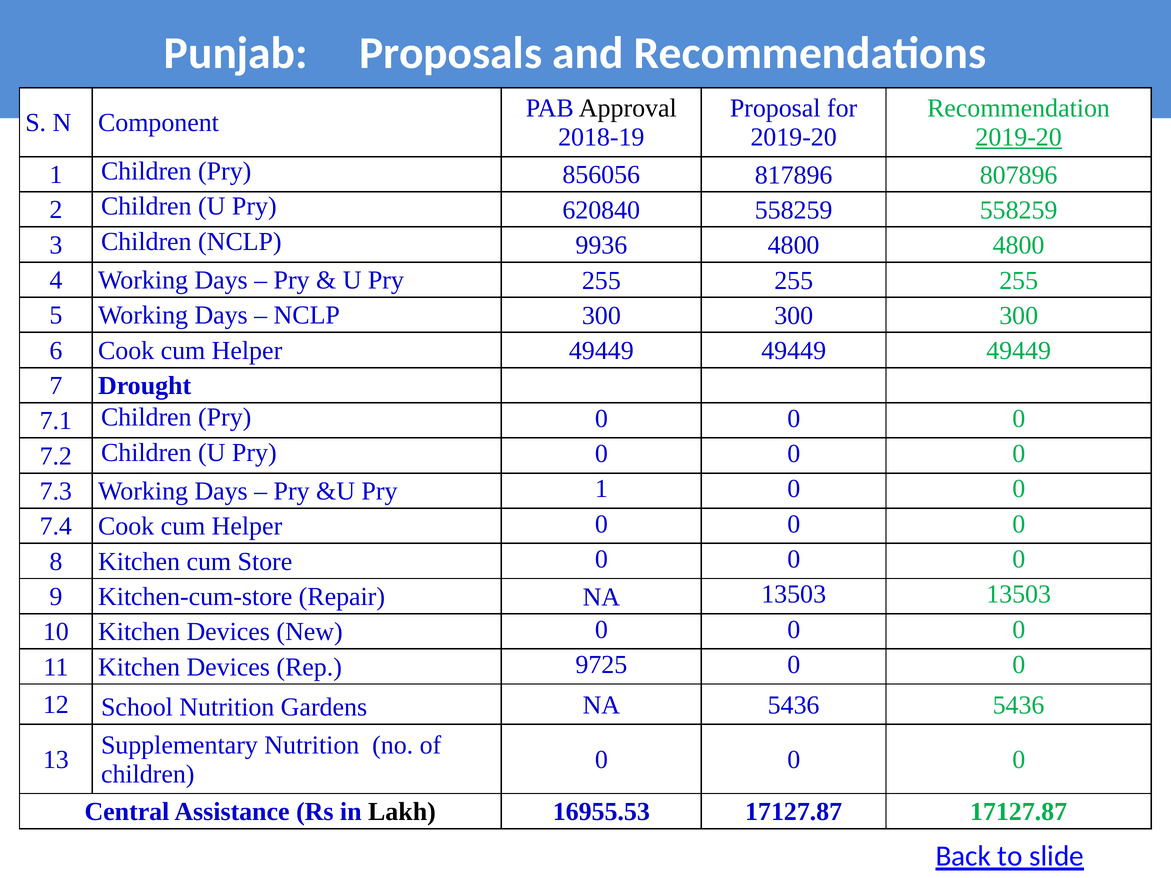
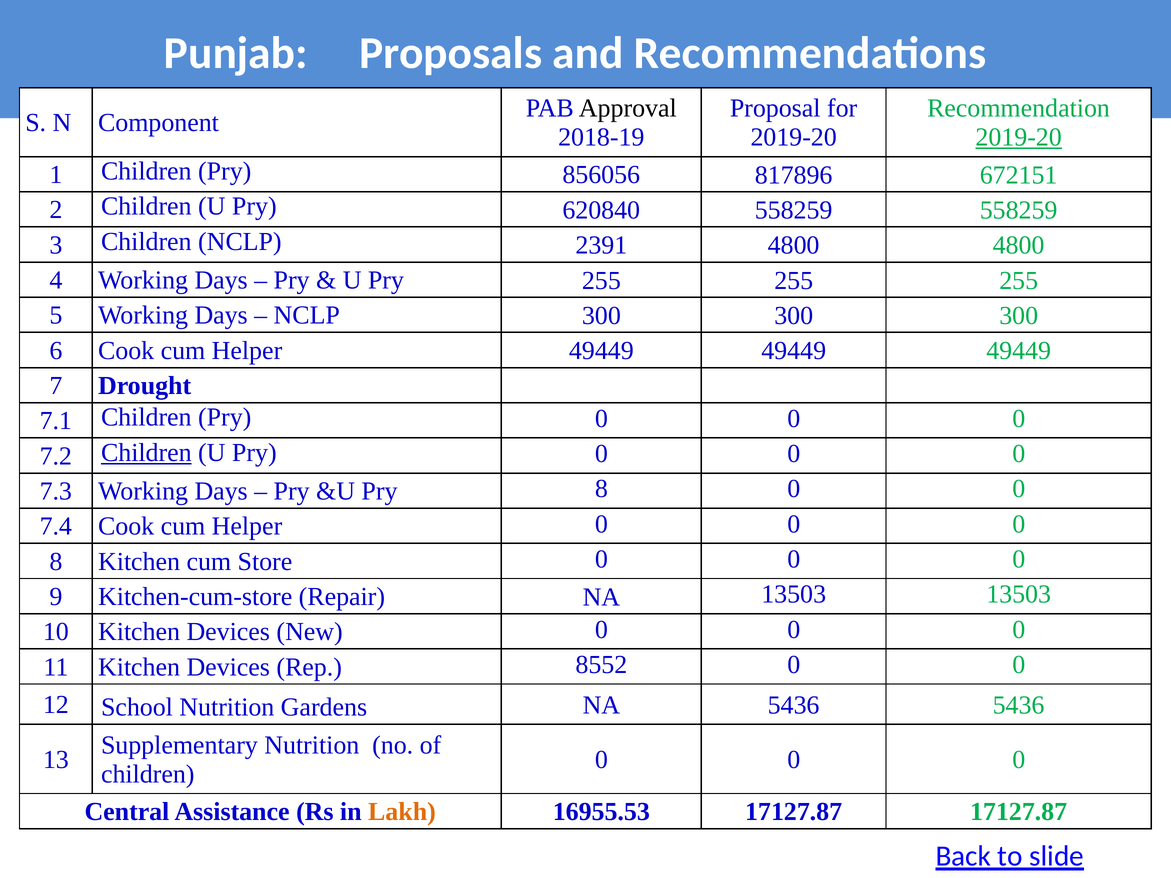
807896: 807896 -> 672151
9936: 9936 -> 2391
Children at (146, 453) underline: none -> present
Pry 1: 1 -> 8
9725: 9725 -> 8552
Lakh colour: black -> orange
